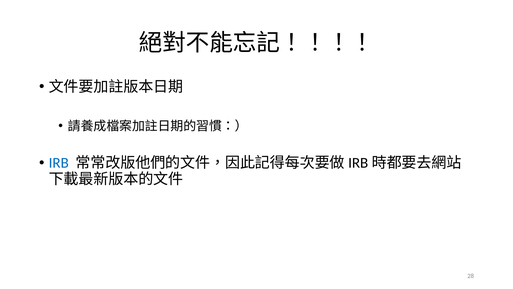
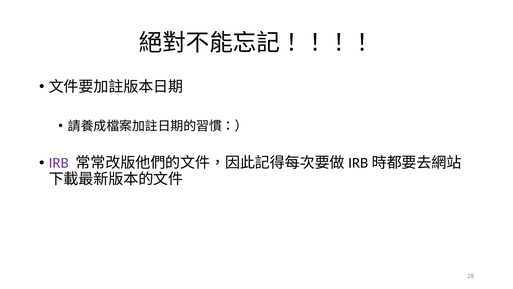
IRB colour: blue -> purple
